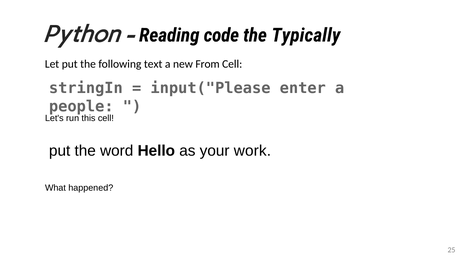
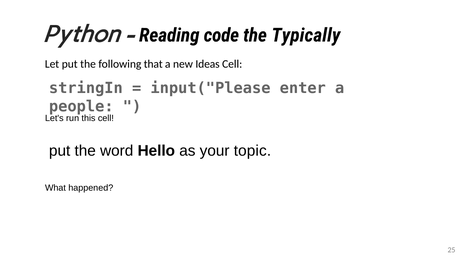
text: text -> that
From: From -> Ideas
work: work -> topic
